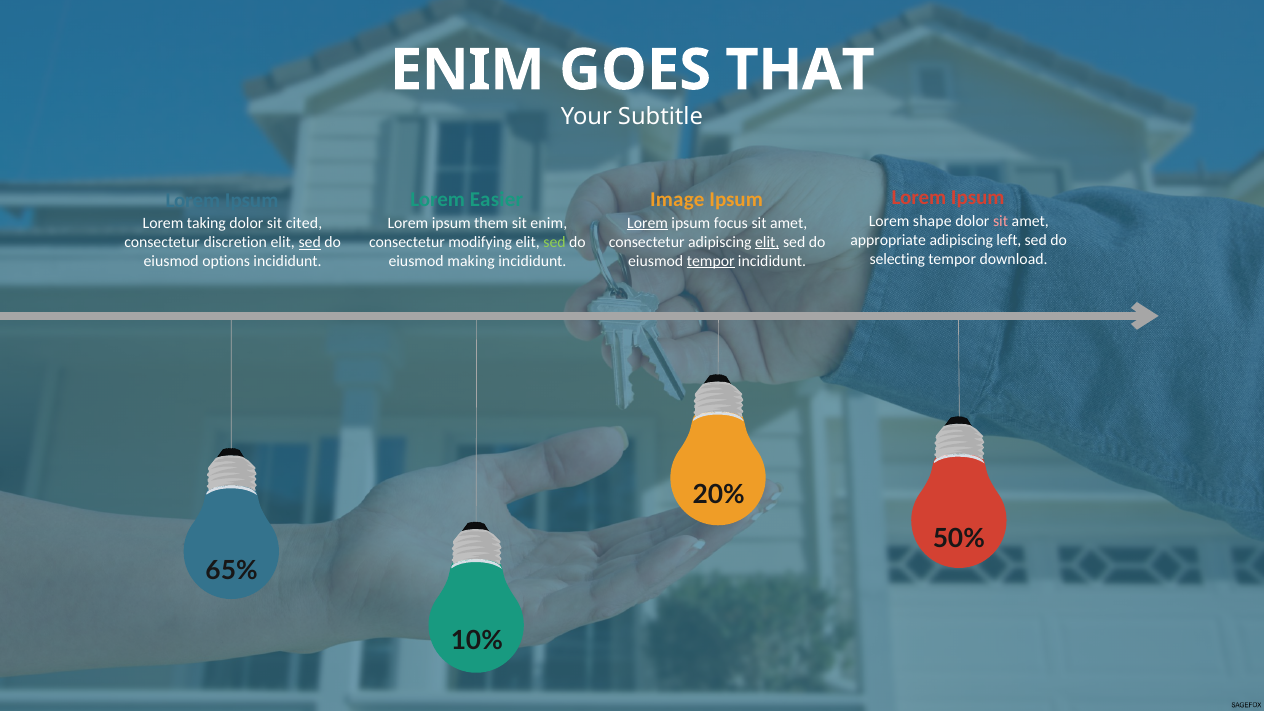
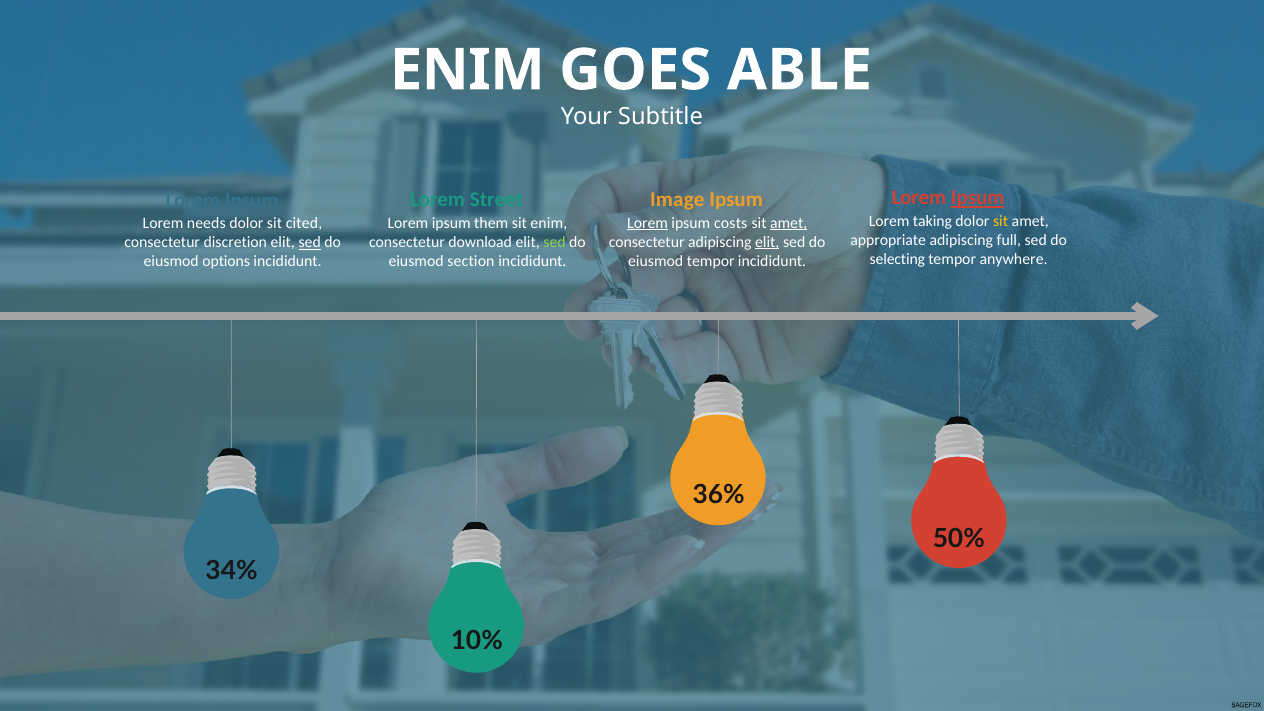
THAT: THAT -> ABLE
Ipsum at (978, 198) underline: none -> present
Easier: Easier -> Street
shape: shape -> taking
sit at (1001, 221) colour: pink -> yellow
focus: focus -> costs
amet at (789, 223) underline: none -> present
taking: taking -> needs
left: left -> full
modifying: modifying -> download
download: download -> anywhere
making: making -> section
tempor at (711, 261) underline: present -> none
20%: 20% -> 36%
65%: 65% -> 34%
